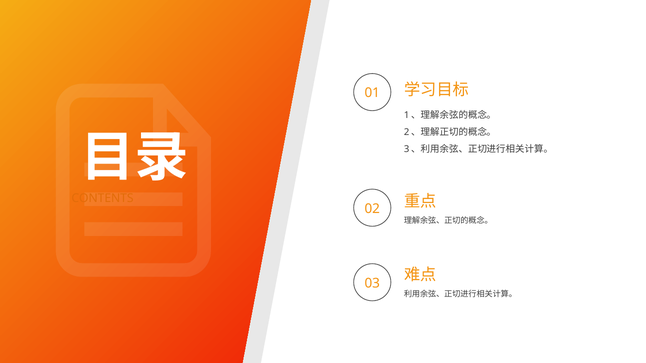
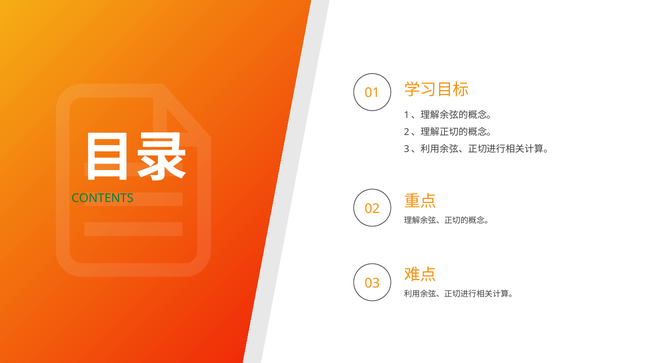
CONTENTS colour: orange -> green
